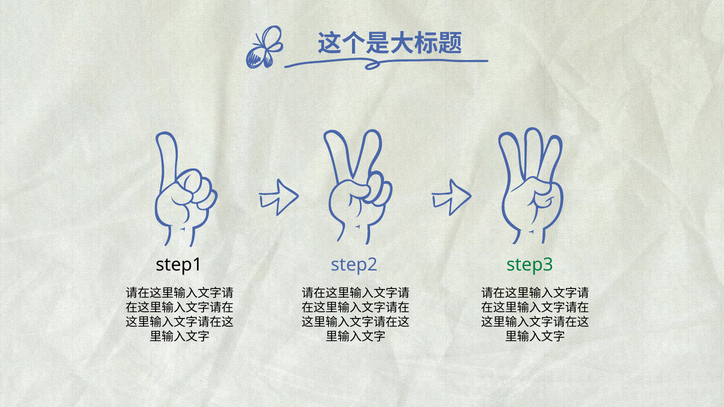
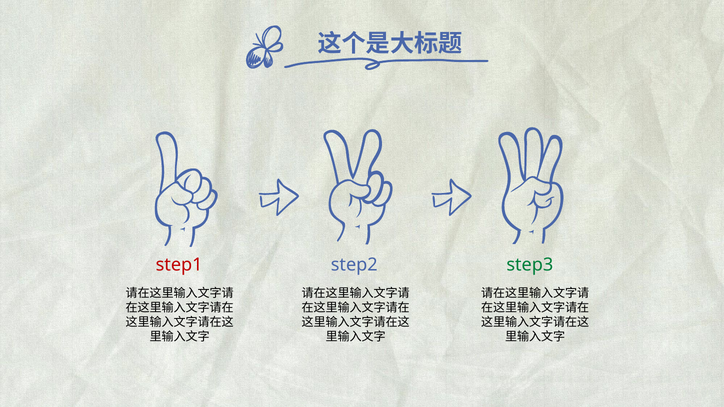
step1 colour: black -> red
